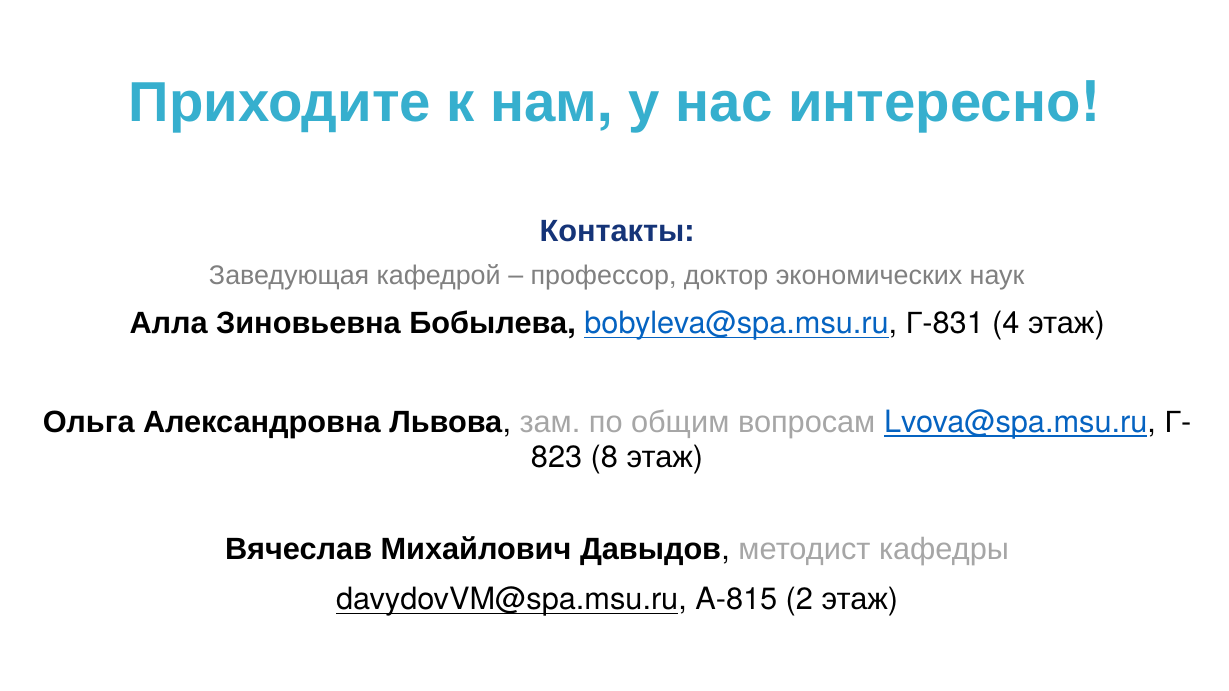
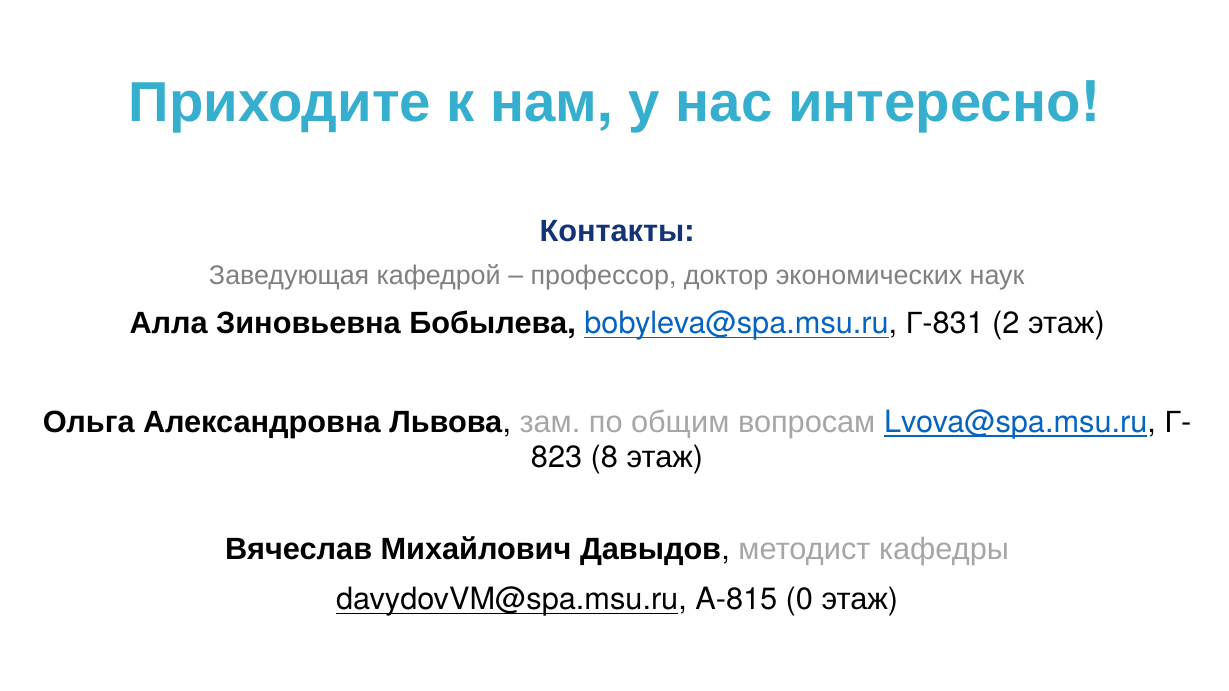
4: 4 -> 2
2: 2 -> 0
